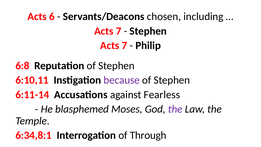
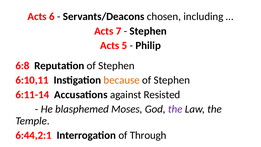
7 at (124, 46): 7 -> 5
because colour: purple -> orange
Fearless: Fearless -> Resisted
6:34,8:1: 6:34,8:1 -> 6:44,2:1
